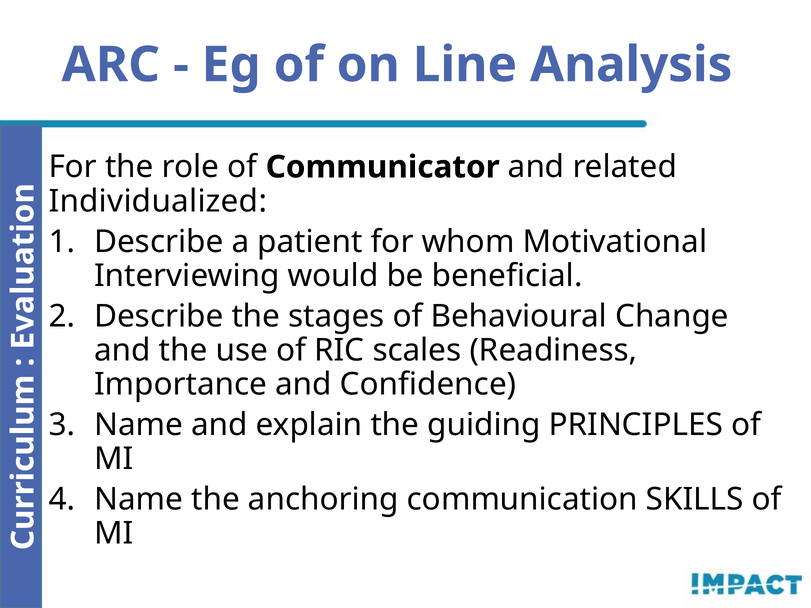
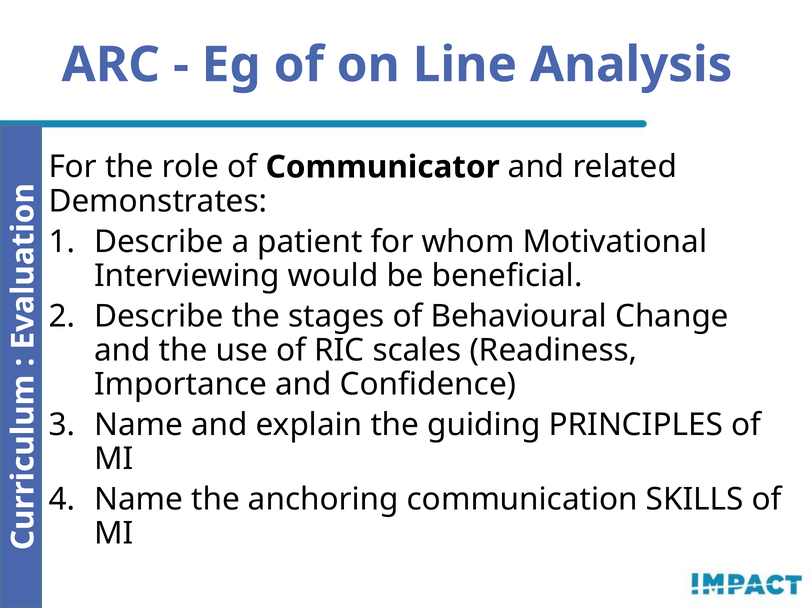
Individualized: Individualized -> Demonstrates
